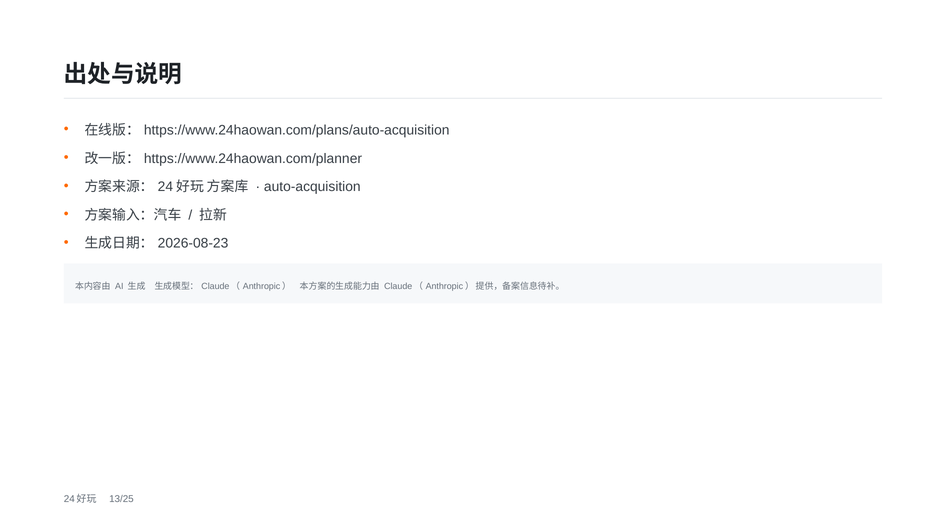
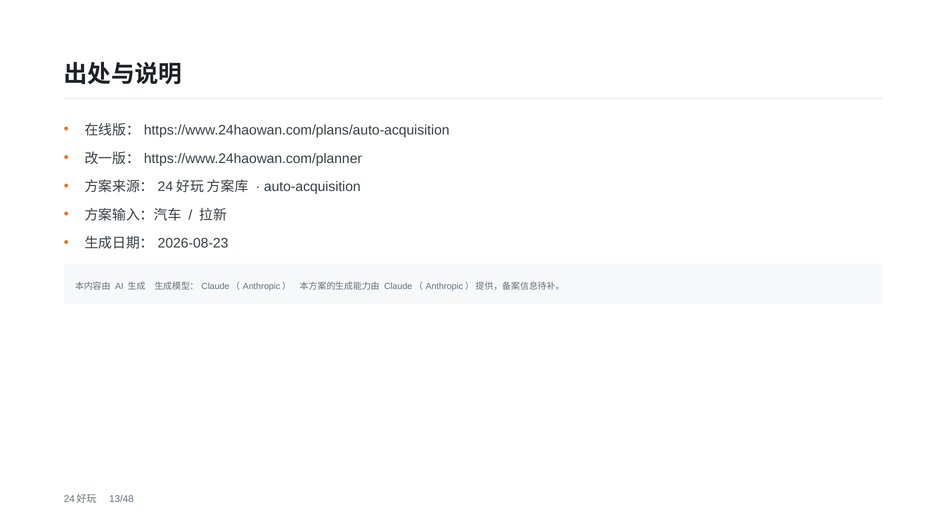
13/25: 13/25 -> 13/48
